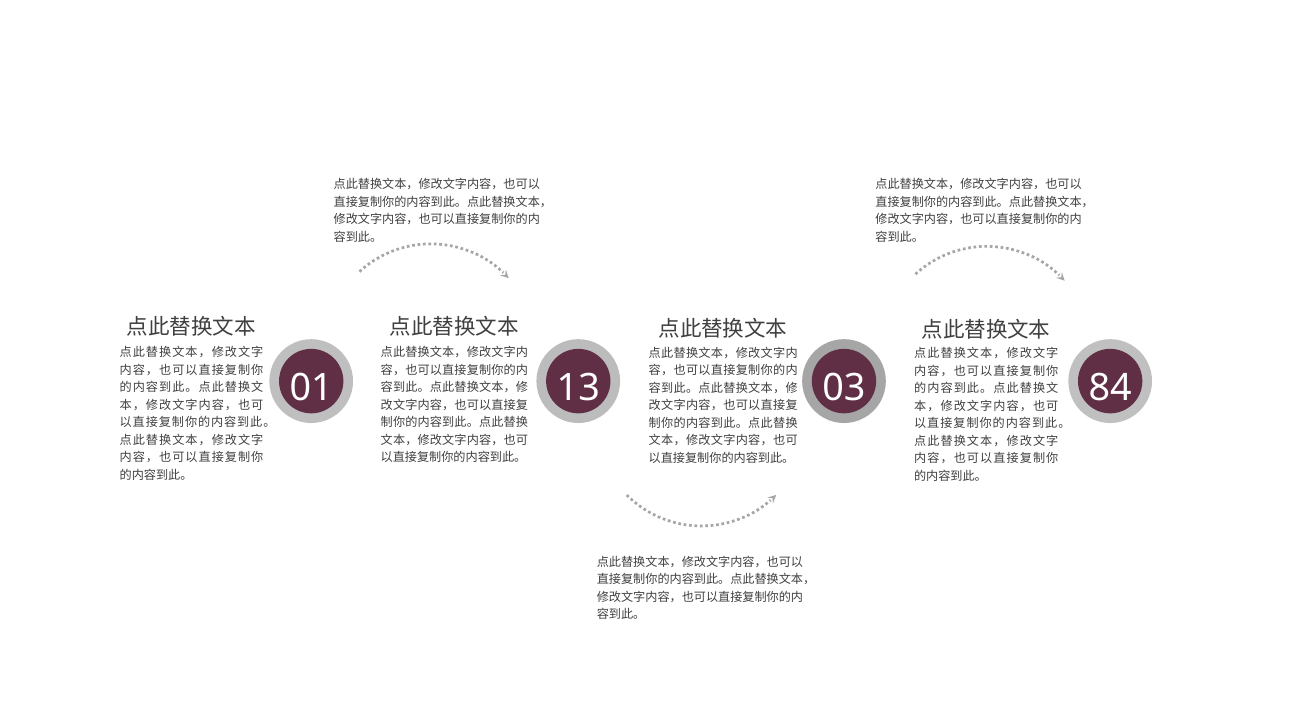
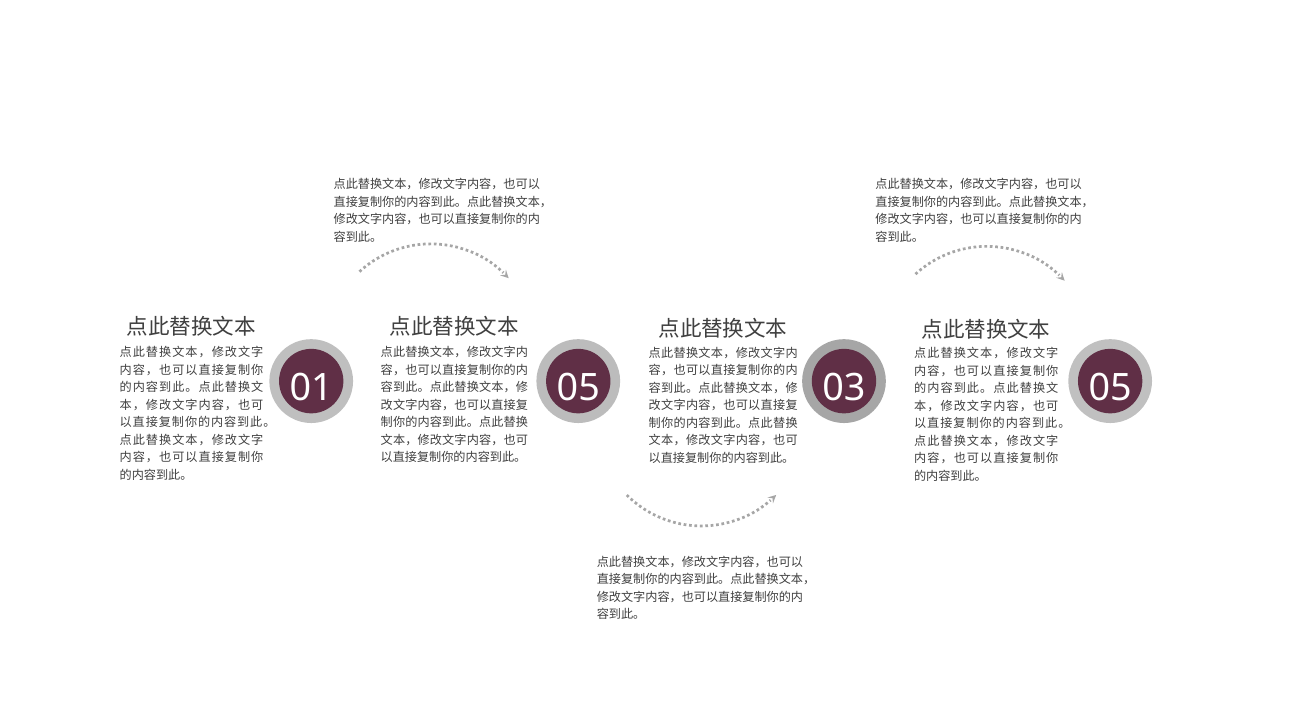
01 13: 13 -> 05
03 84: 84 -> 05
